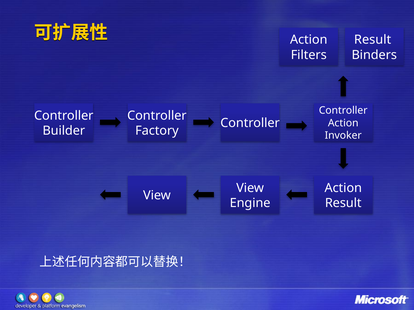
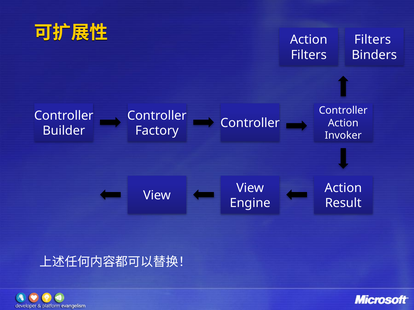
Result at (373, 40): Result -> Filters
